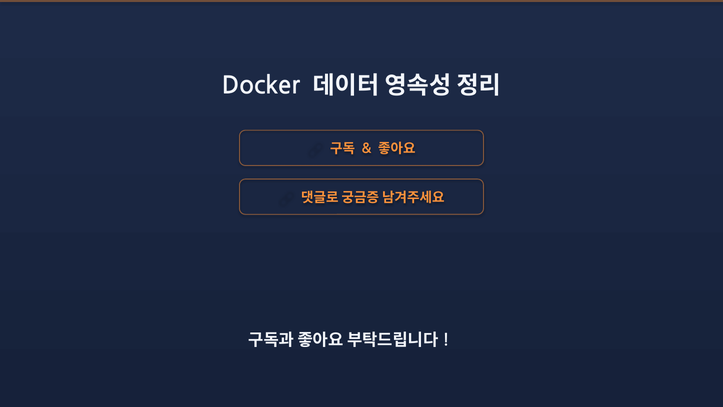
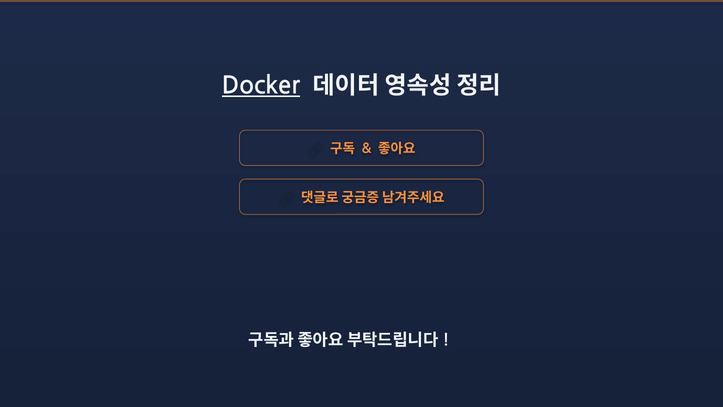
Docker underline: none -> present
